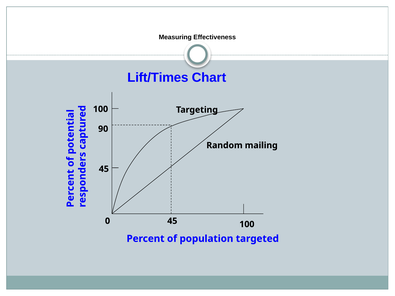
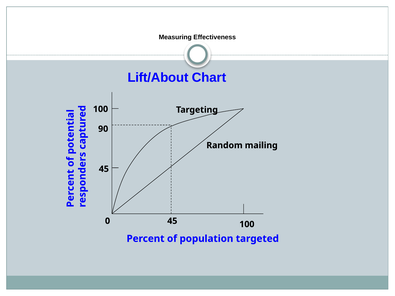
Lift/Times: Lift/Times -> Lift/About
